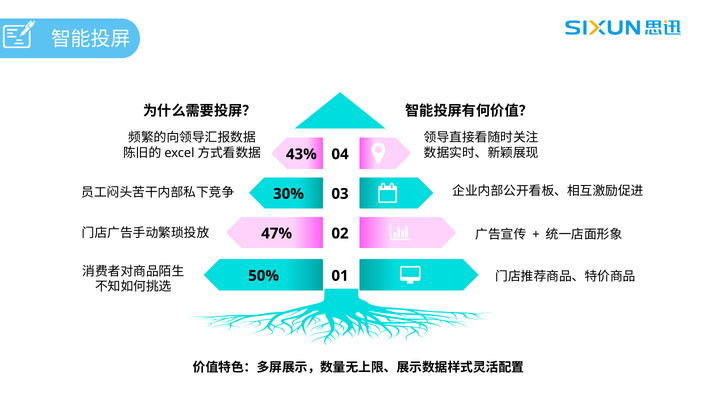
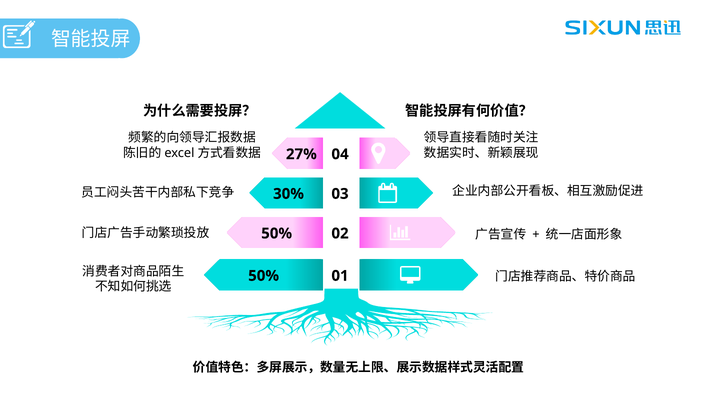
43%: 43% -> 27%
47% at (277, 234): 47% -> 50%
